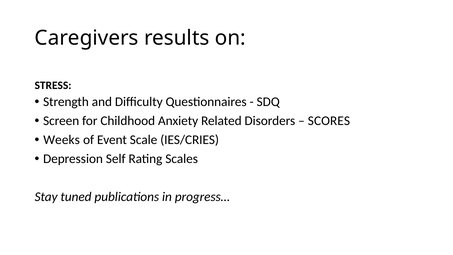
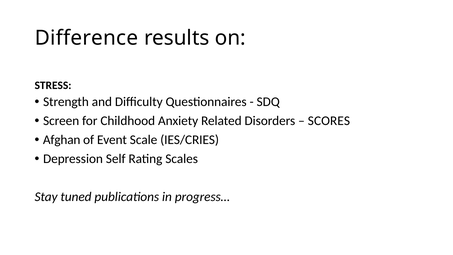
Caregivers: Caregivers -> Difference
Weeks: Weeks -> Afghan
